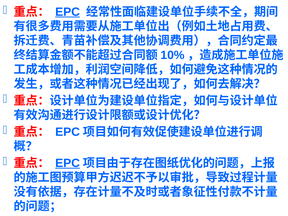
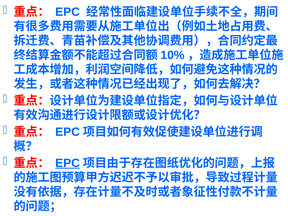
EPC at (68, 12) underline: present -> none
